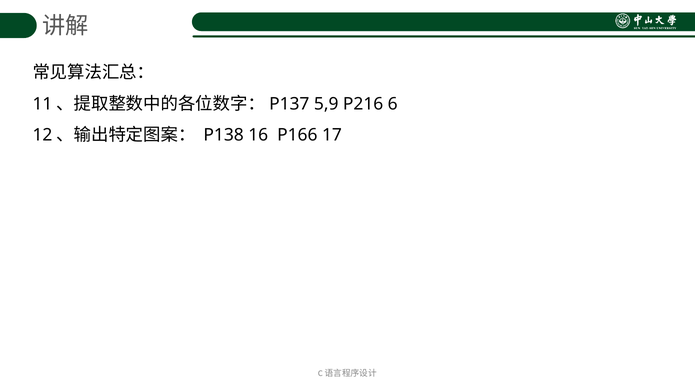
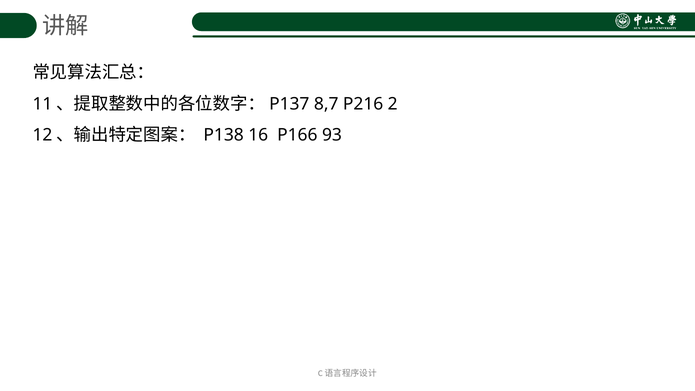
5,9: 5,9 -> 8,7
6: 6 -> 2
17: 17 -> 93
